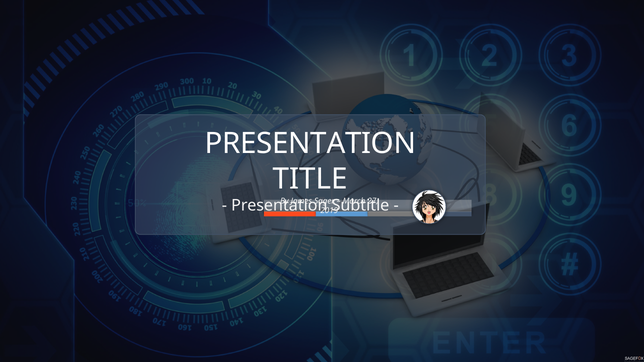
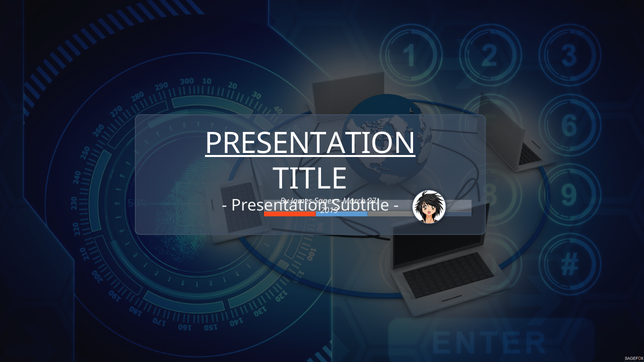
PRESENTATION at (310, 144) underline: none -> present
